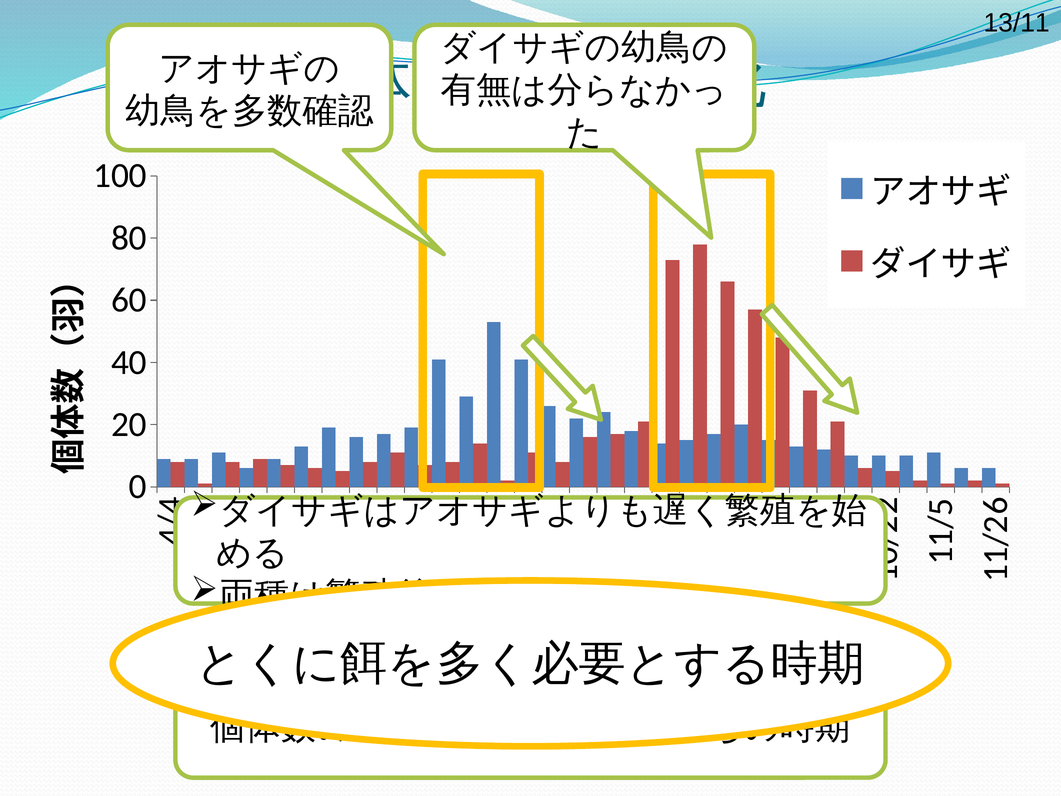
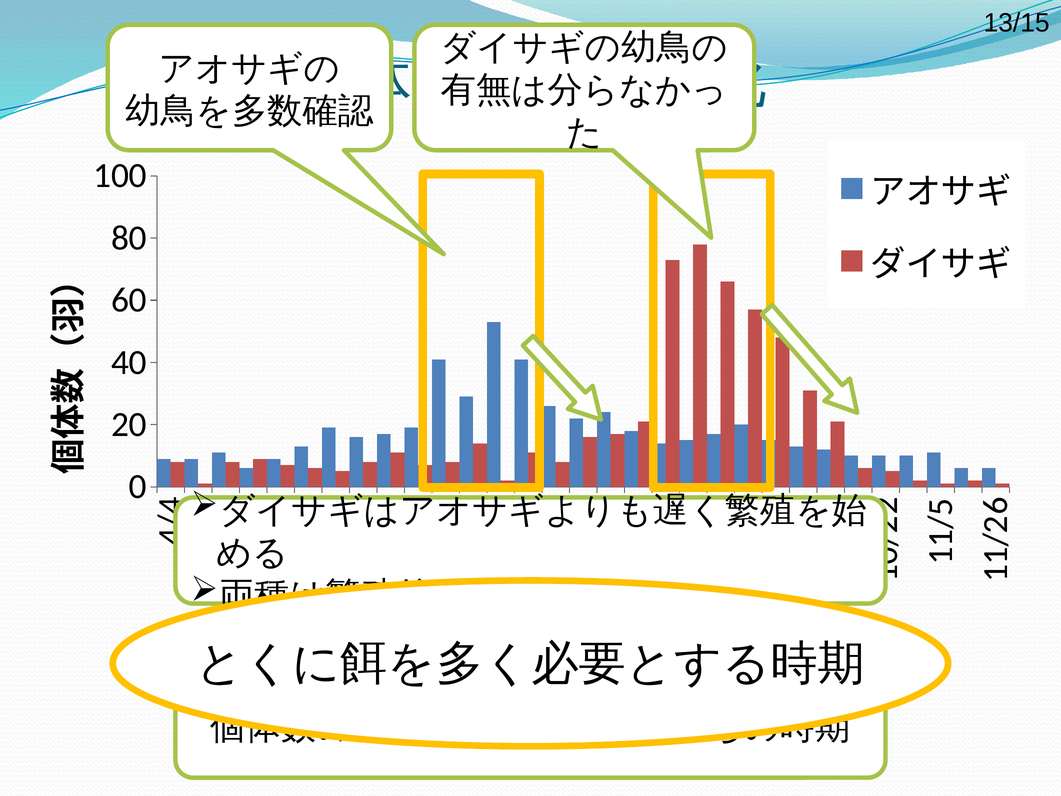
13/11: 13/11 -> 13/15
